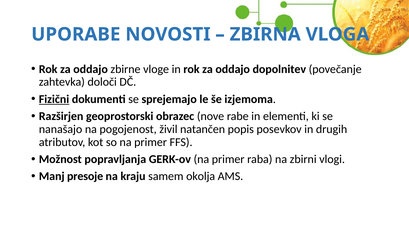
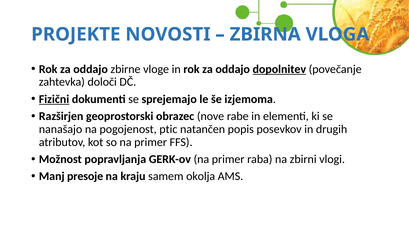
UPORABE: UPORABE -> PROJEKTE
dopolnitev underline: none -> present
živil: živil -> ptic
